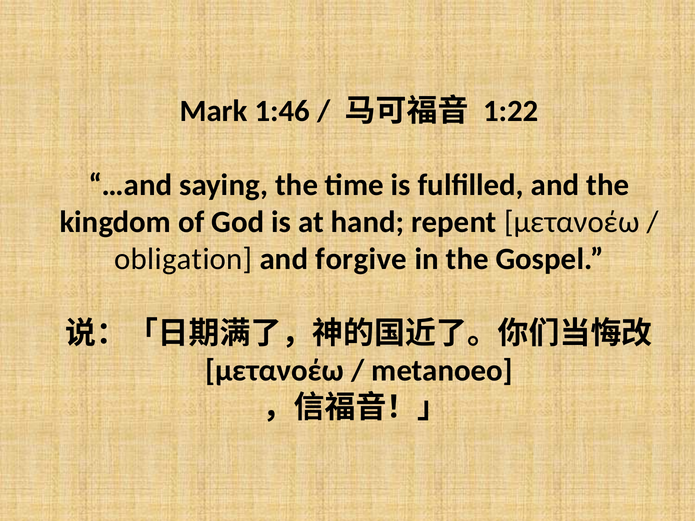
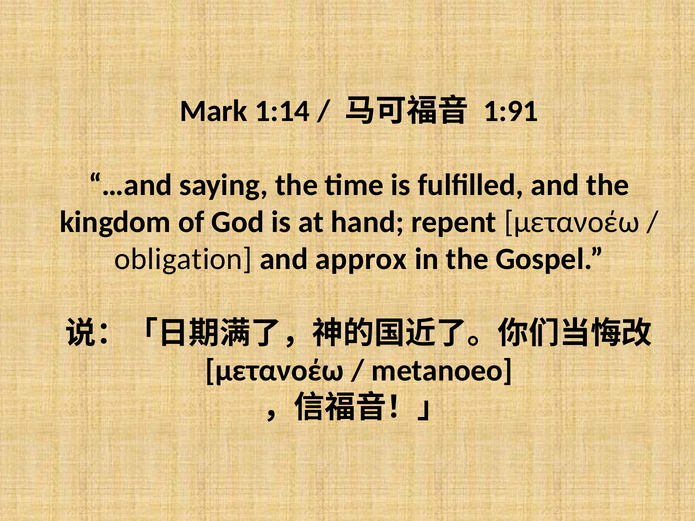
1:46: 1:46 -> 1:14
1:22: 1:22 -> 1:91
forgive: forgive -> approx
